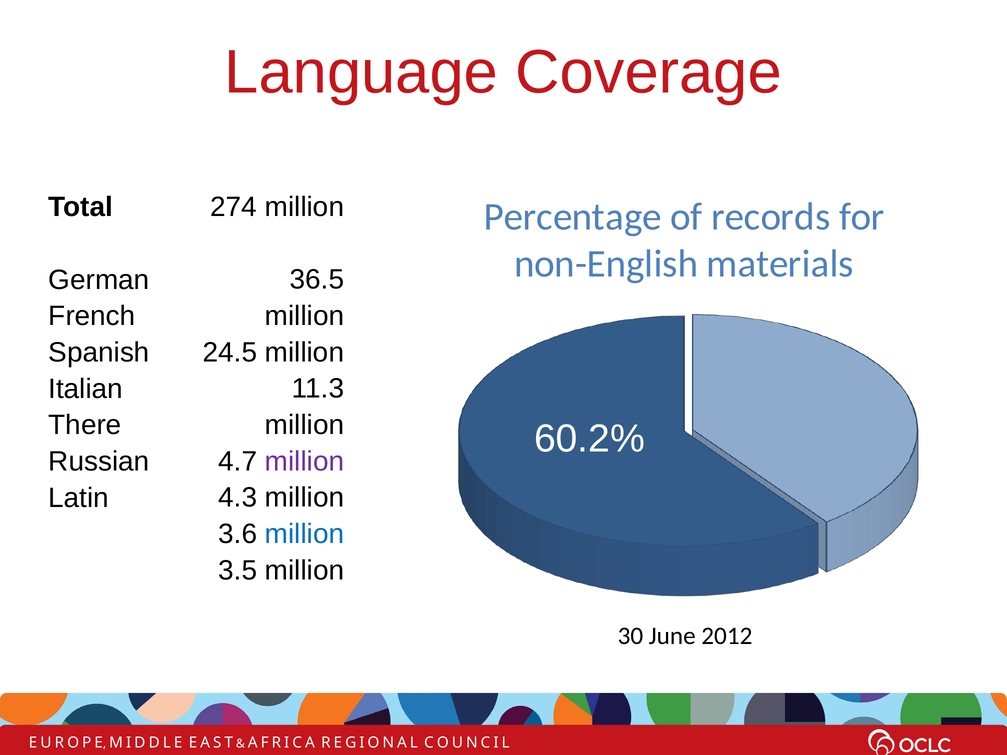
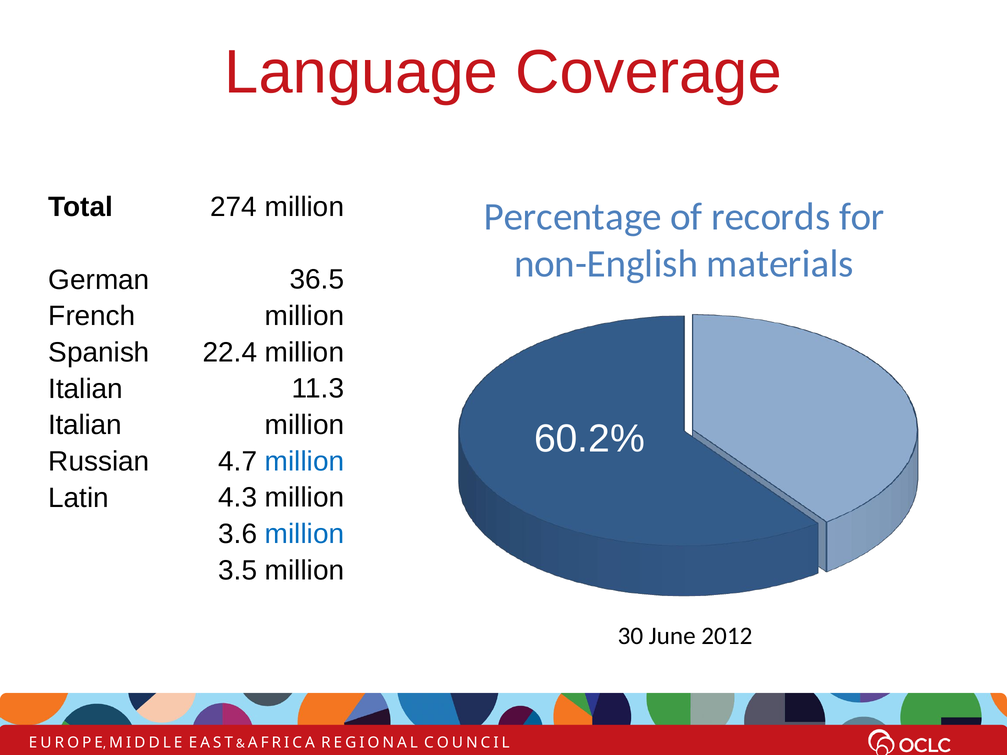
24.5: 24.5 -> 22.4
There at (85, 425): There -> Italian
million at (305, 462) colour: purple -> blue
